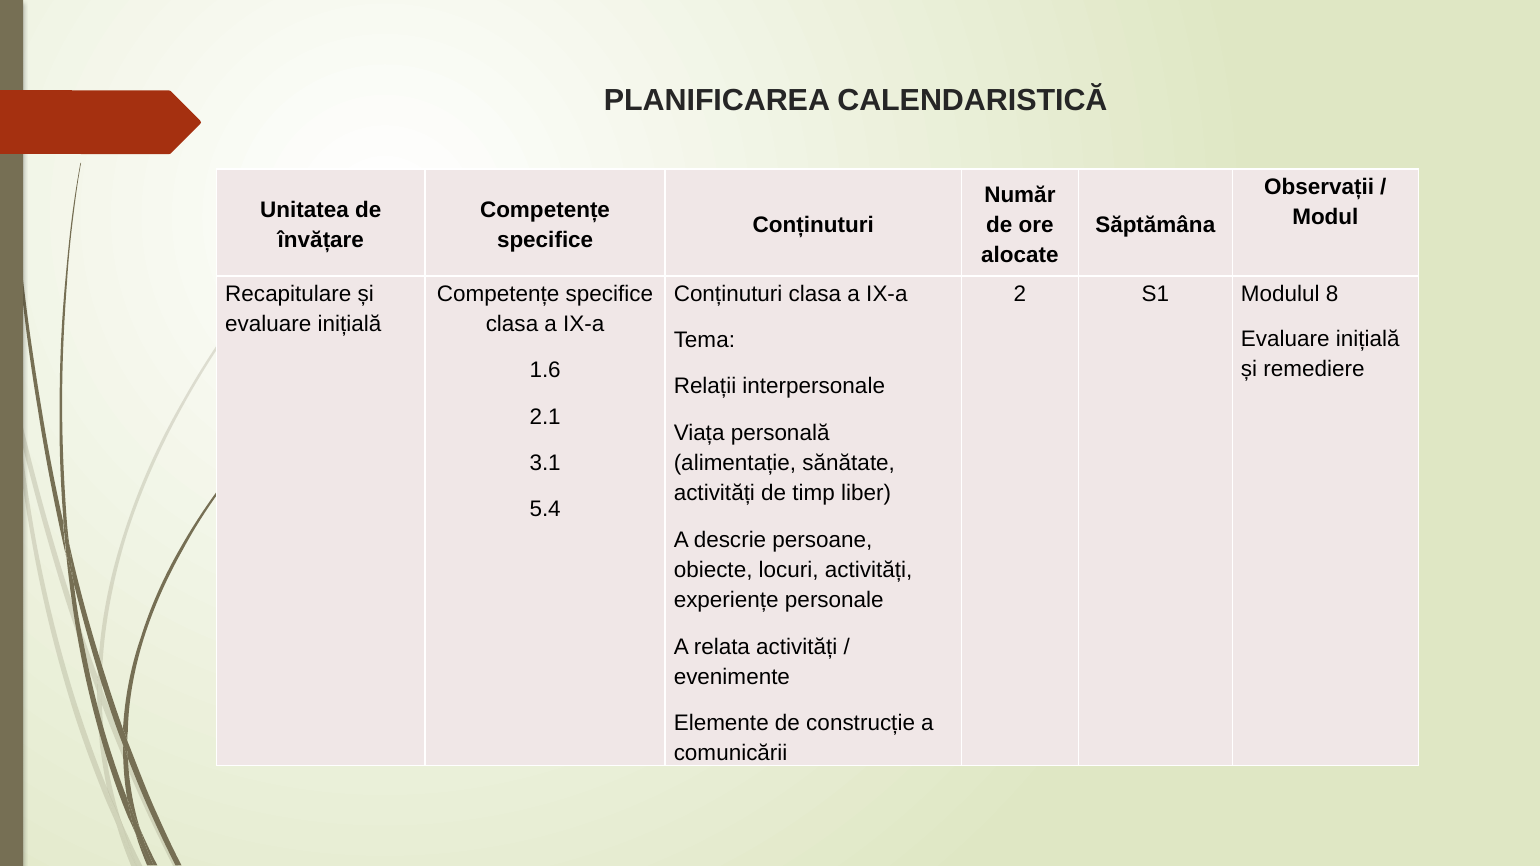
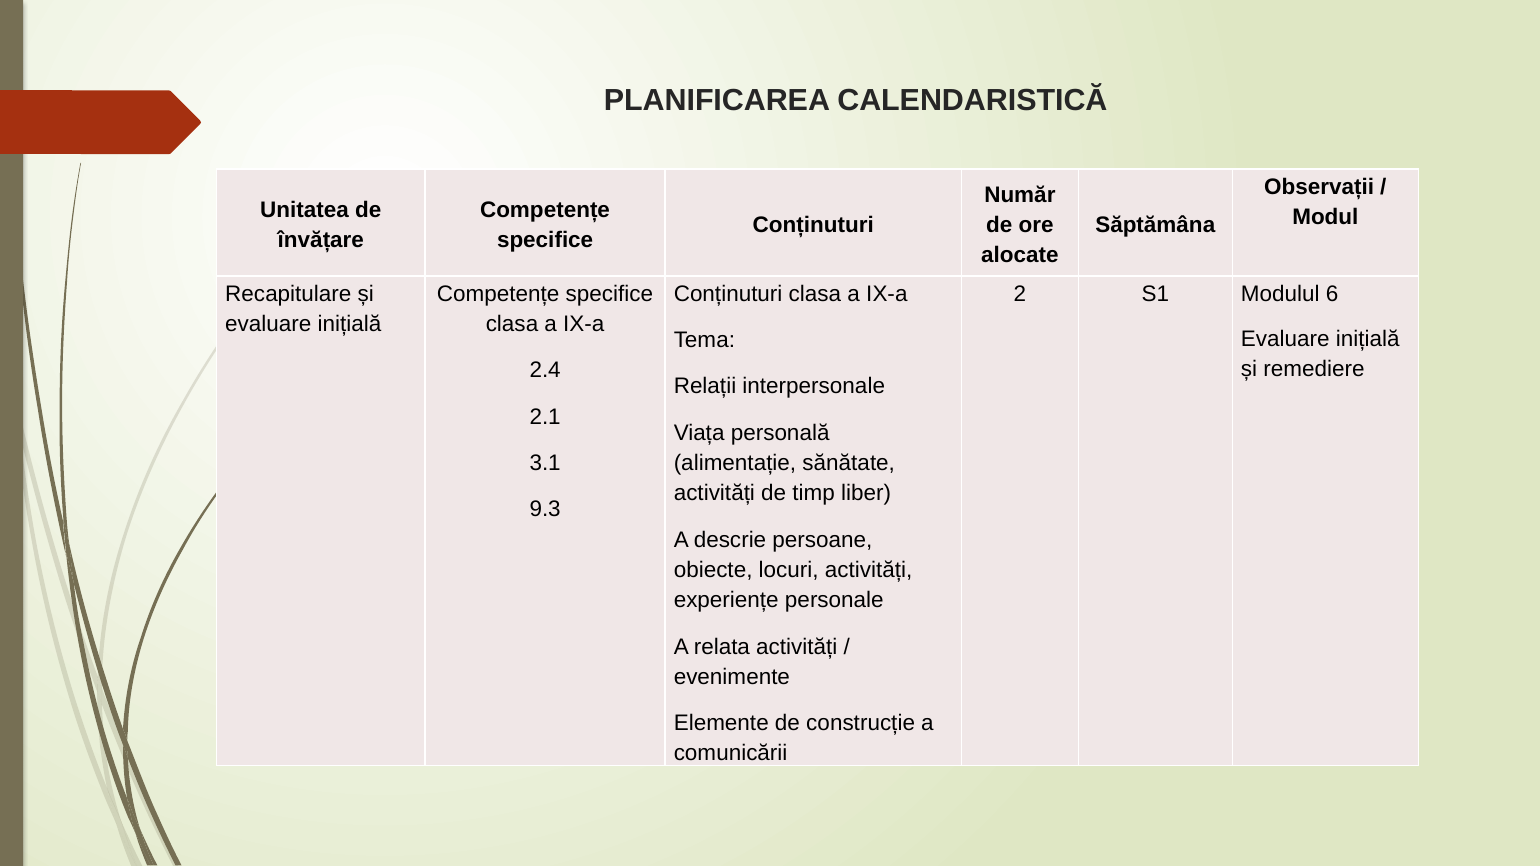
8: 8 -> 6
1.6: 1.6 -> 2.4
5.4: 5.4 -> 9.3
